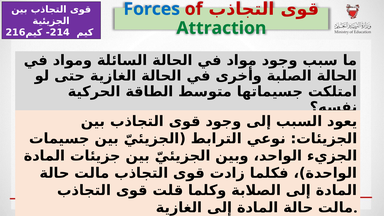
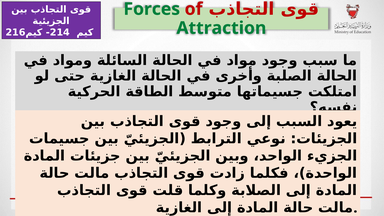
Forces colour: blue -> green
